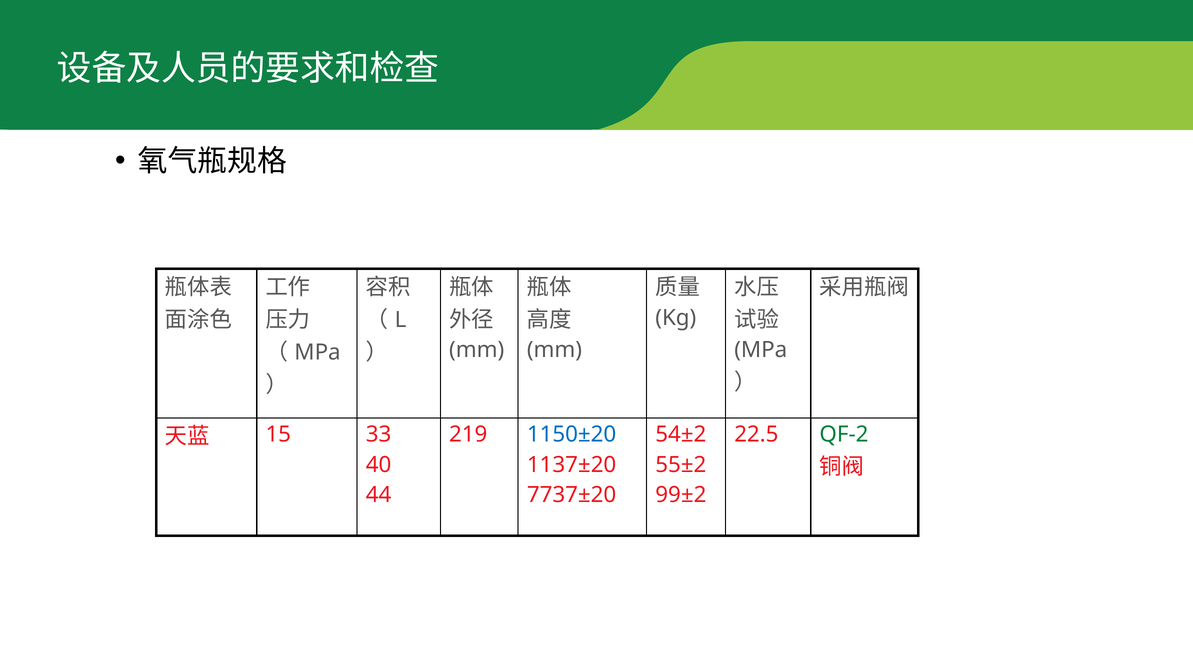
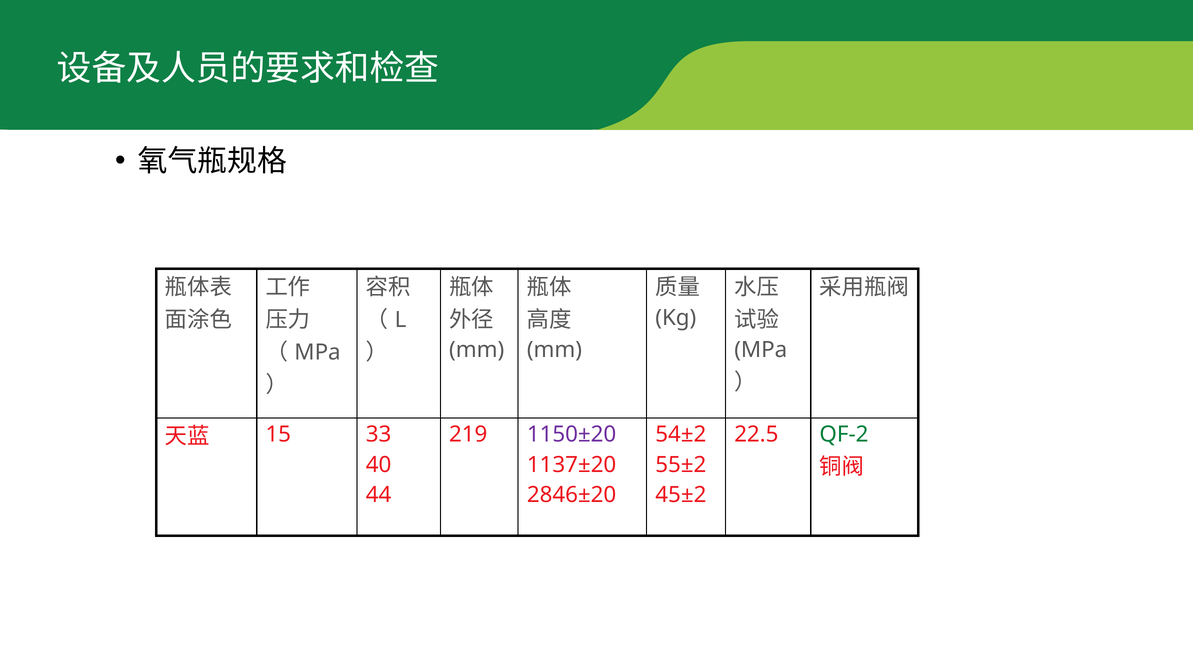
1150±20 colour: blue -> purple
7737±20: 7737±20 -> 2846±20
99±2: 99±2 -> 45±2
